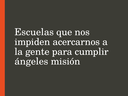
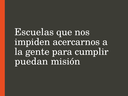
ángeles: ángeles -> puedan
